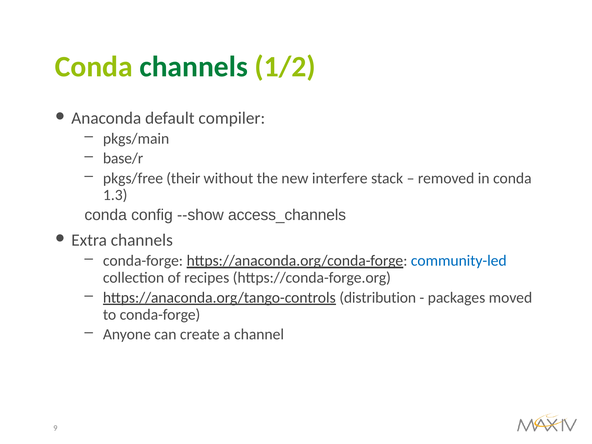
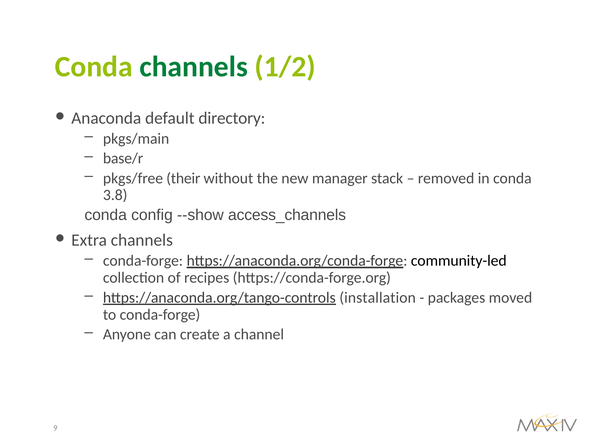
compiler: compiler -> directory
interfere: interfere -> manager
1.3: 1.3 -> 3.8
community-led colour: blue -> black
distribution: distribution -> installation
